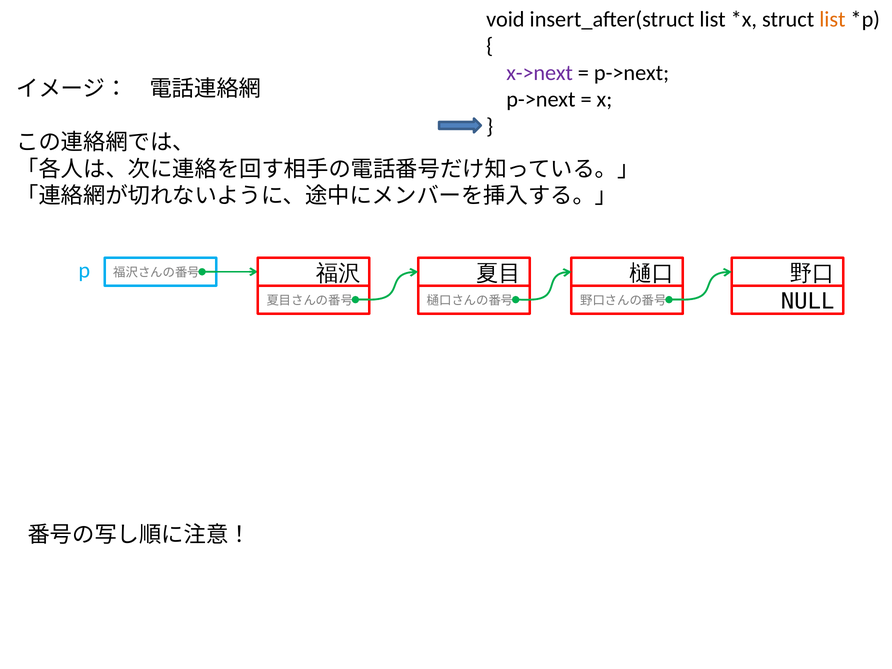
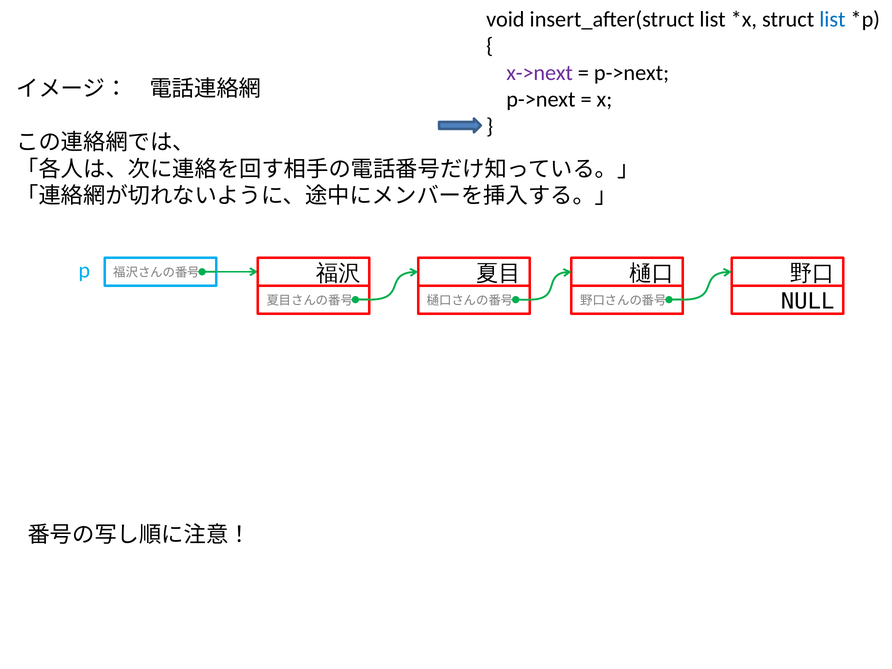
list at (832, 19) colour: orange -> blue
